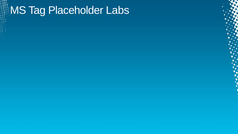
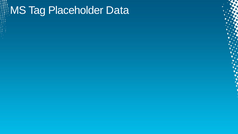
Labs: Labs -> Data
